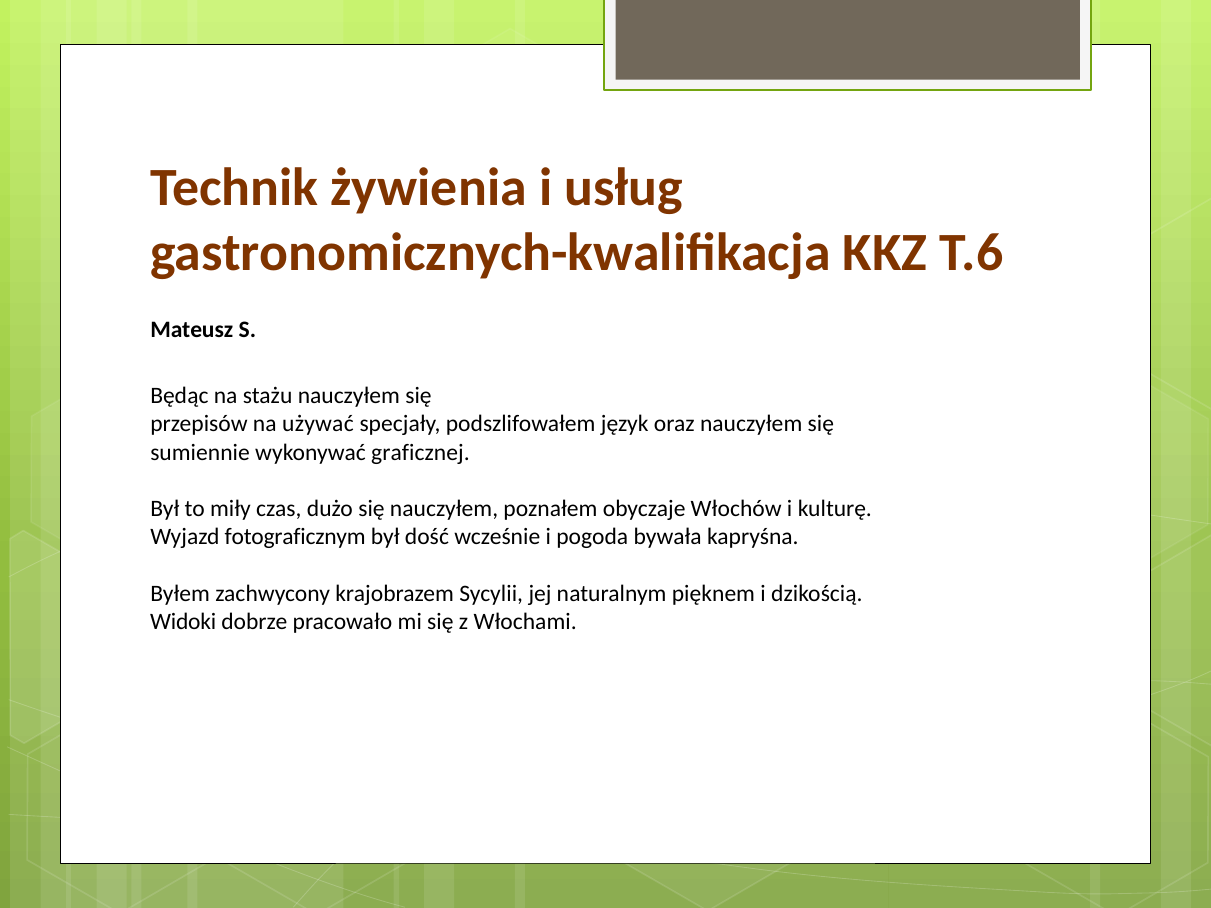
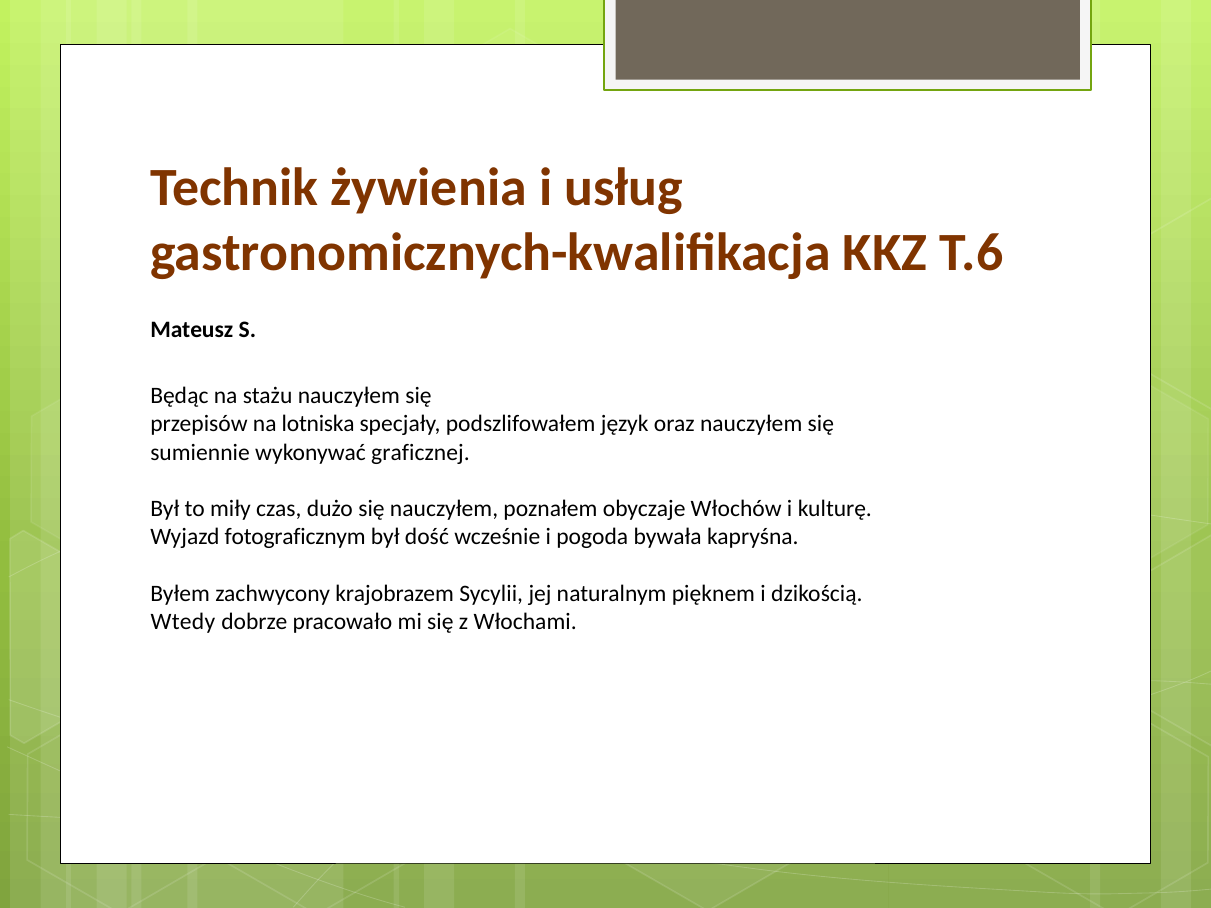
używać: używać -> lotniska
Widoki: Widoki -> Wtedy
